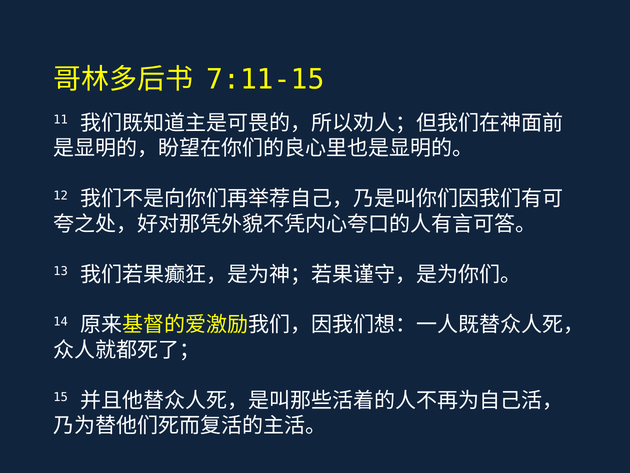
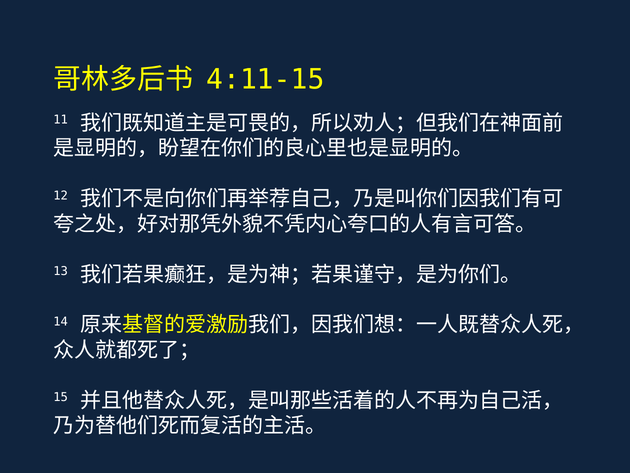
7:11-15: 7:11-15 -> 4:11-15
